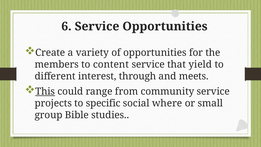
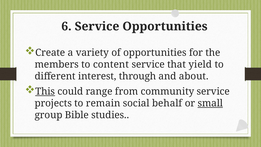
meets: meets -> about
specific: specific -> remain
where: where -> behalf
small underline: none -> present
